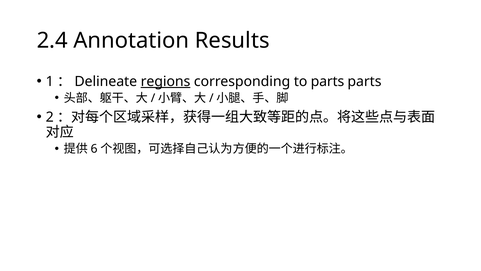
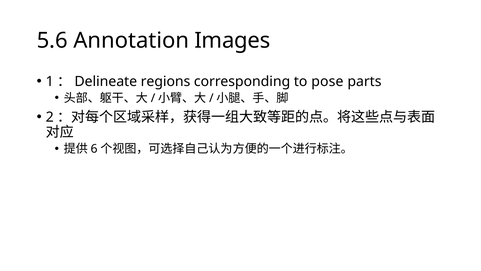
2.4: 2.4 -> 5.6
Results: Results -> Images
regions underline: present -> none
to parts: parts -> pose
